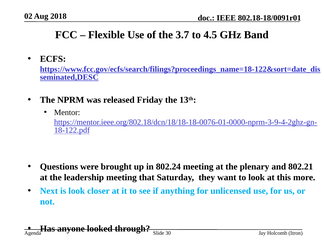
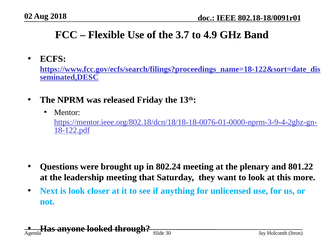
4.5: 4.5 -> 4.9
802.21: 802.21 -> 801.22
